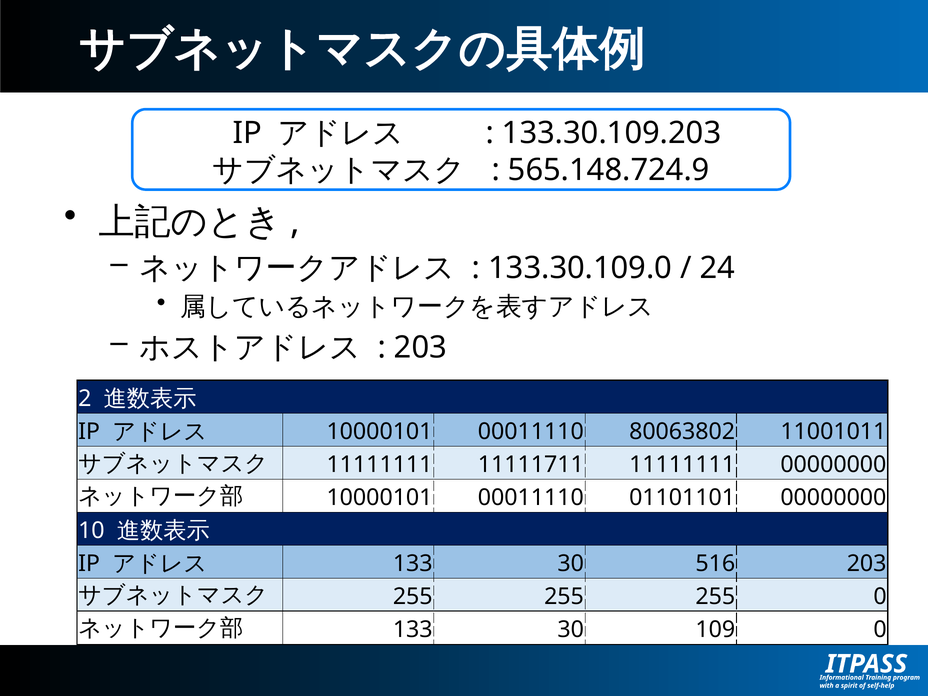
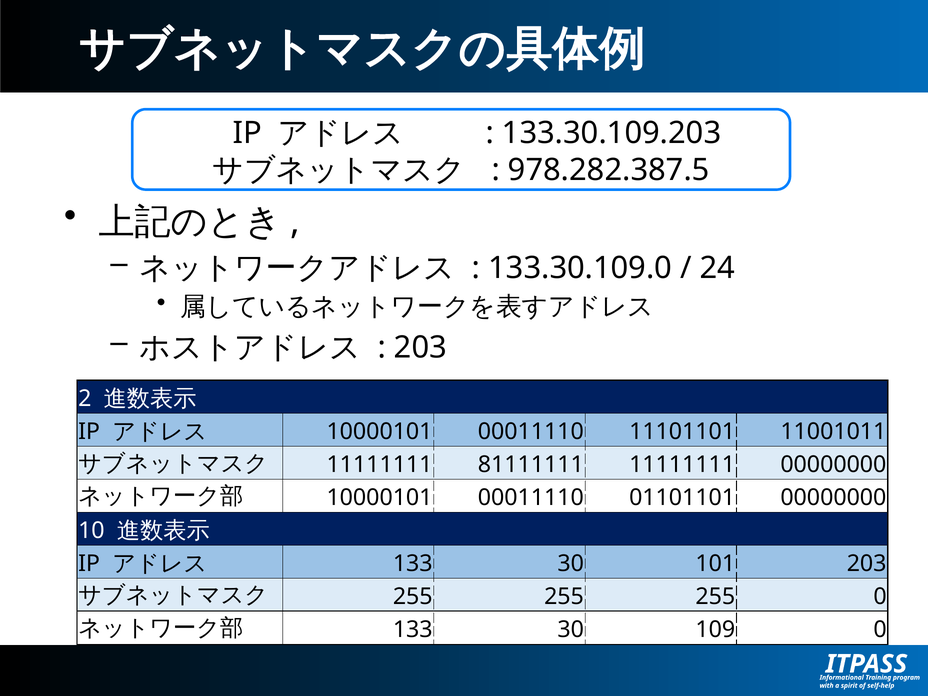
565.148.724.9: 565.148.724.9 -> 978.282.387.5
80063802: 80063802 -> 11101101
11111711: 11111711 -> 81111111
516: 516 -> 101
